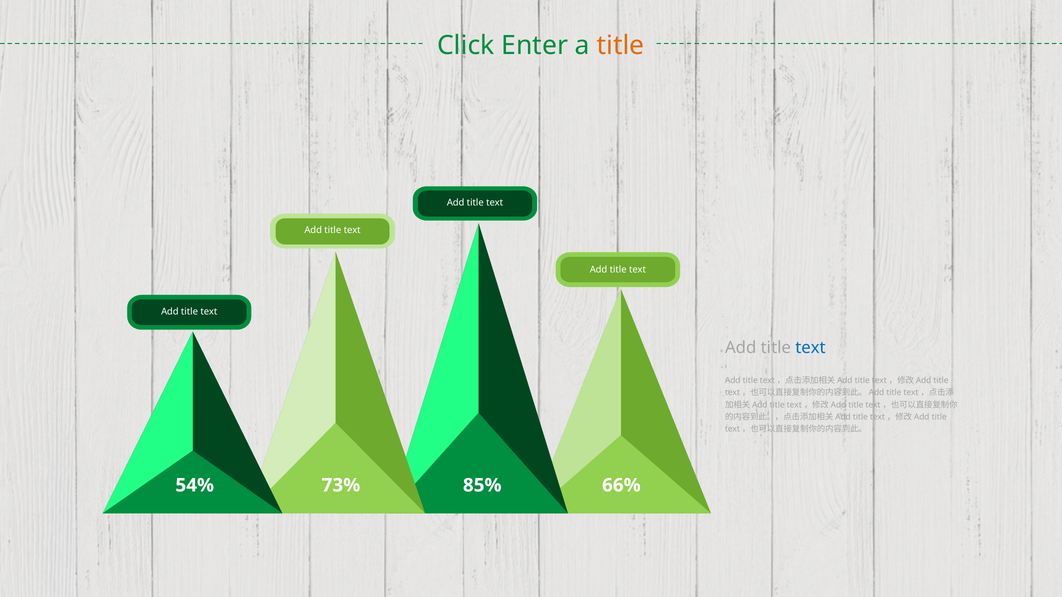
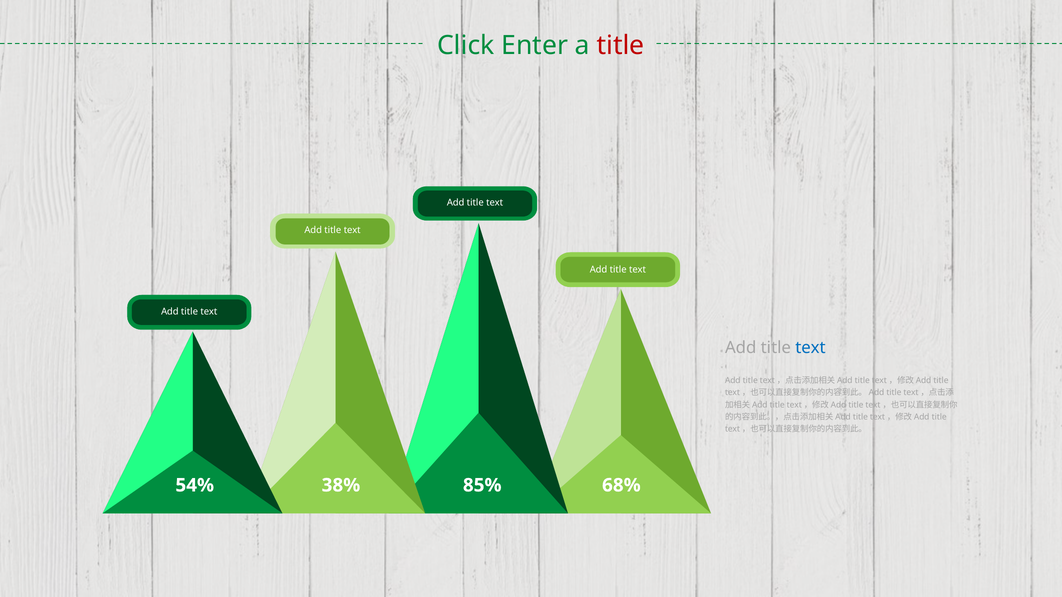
title at (621, 45) colour: orange -> red
73%: 73% -> 38%
66%: 66% -> 68%
